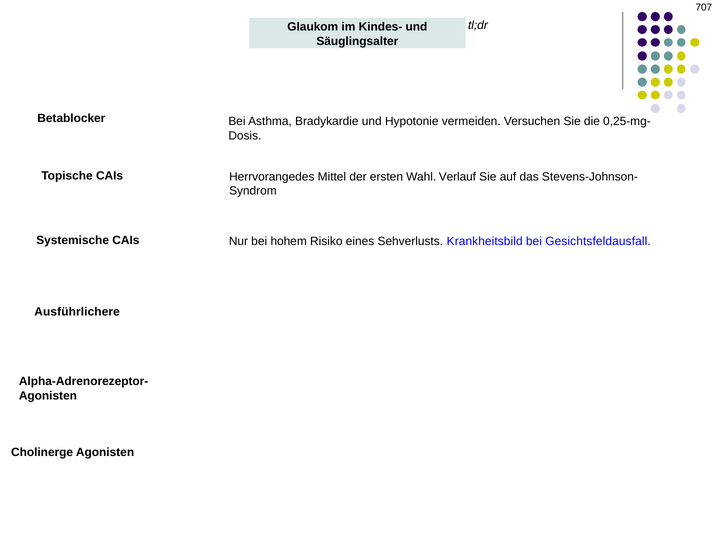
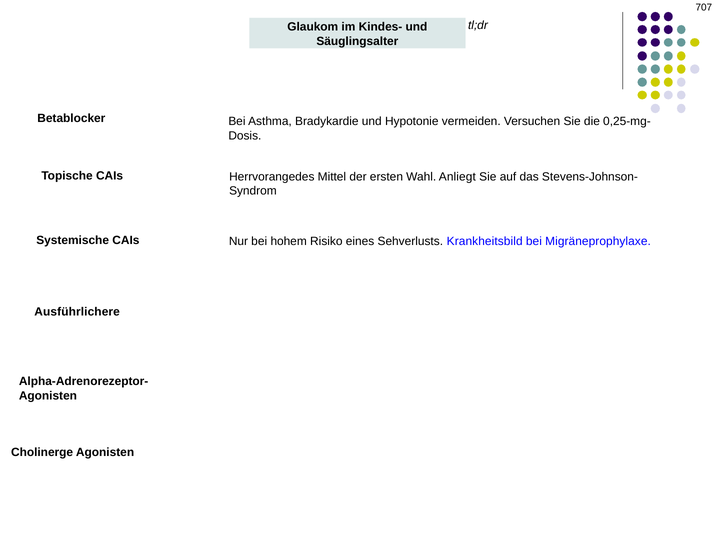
Verlauf: Verlauf -> Anliegt
Gesichtsfeldausfall: Gesichtsfeldausfall -> Migräneprophylaxe
